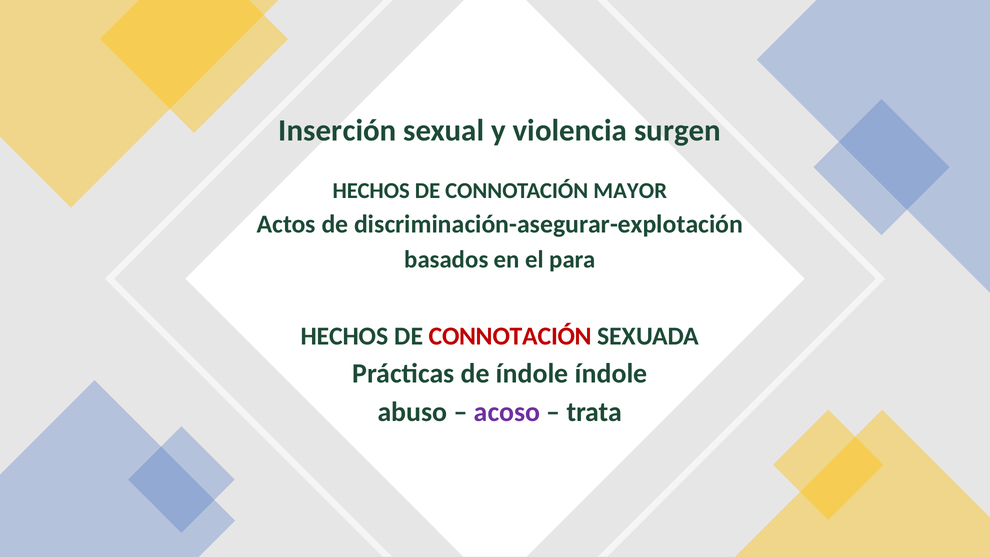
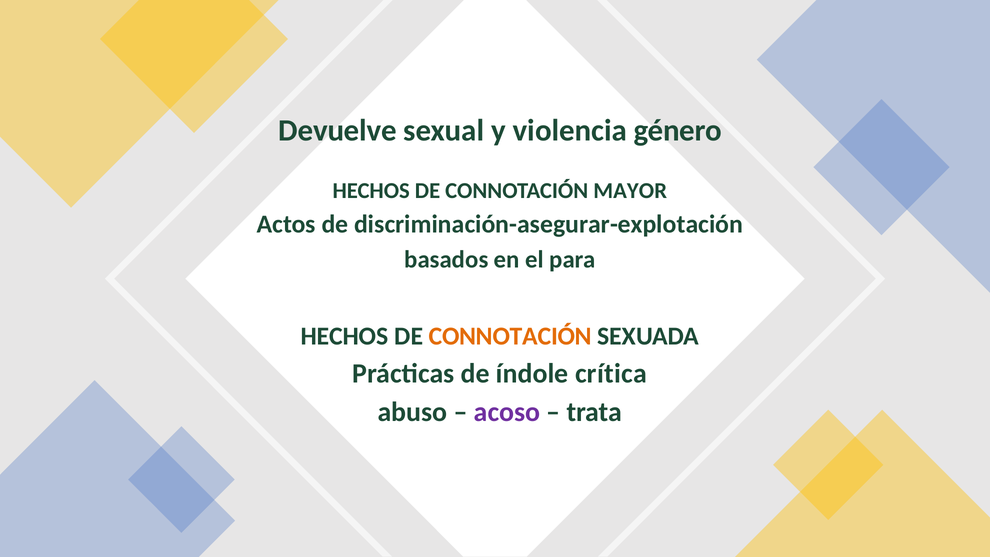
Inserción: Inserción -> Devuelve
surgen: surgen -> género
CONNOTACIÓN at (510, 336) colour: red -> orange
índole índole: índole -> crítica
